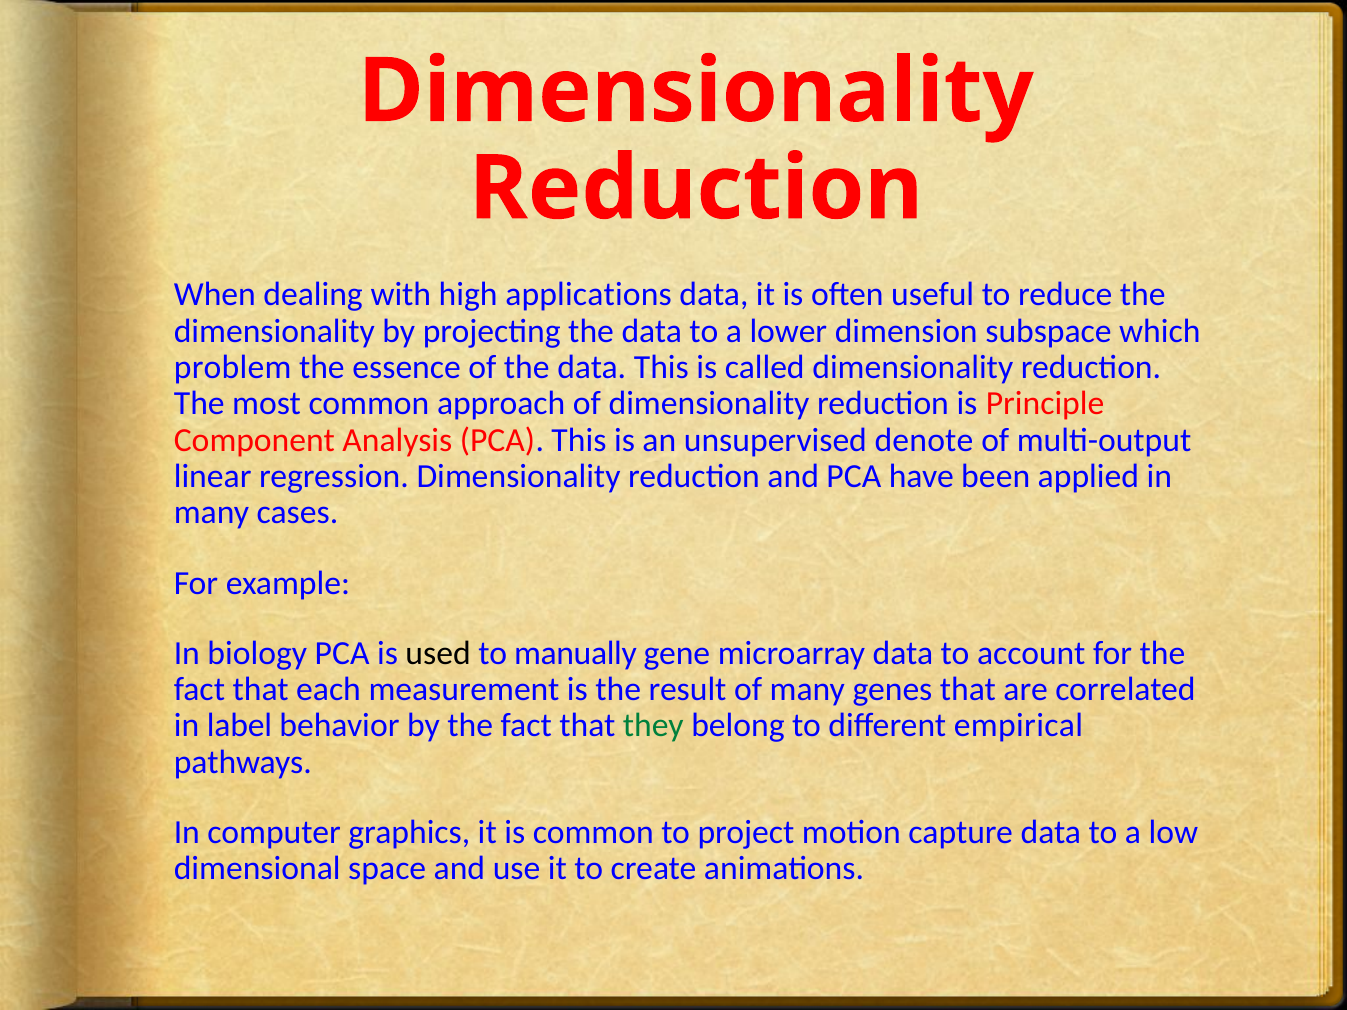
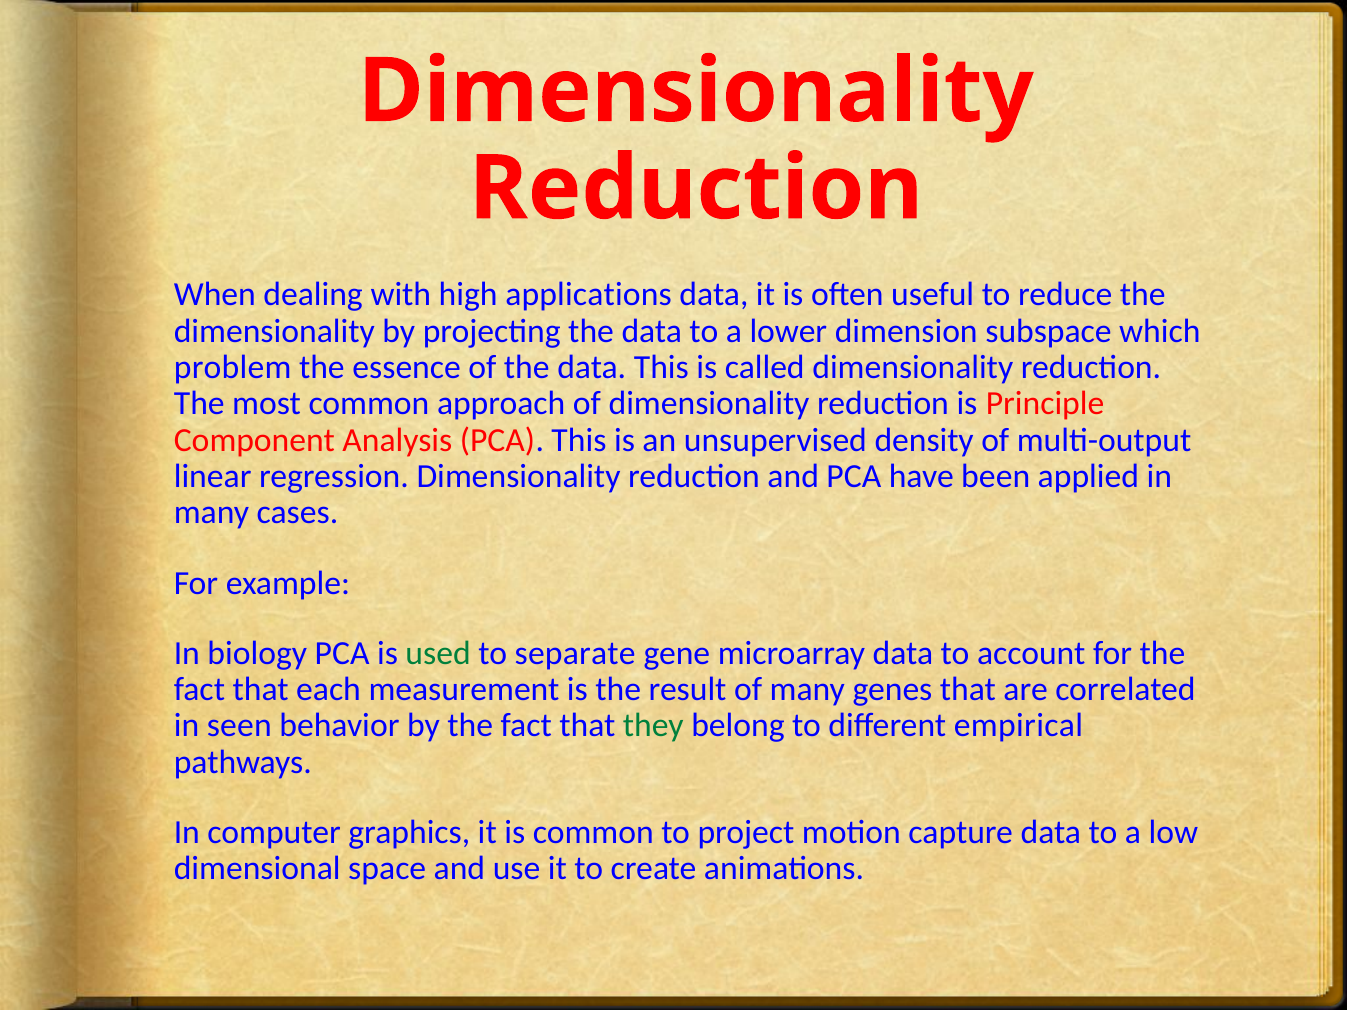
denote: denote -> density
used colour: black -> green
manually: manually -> separate
label: label -> seen
